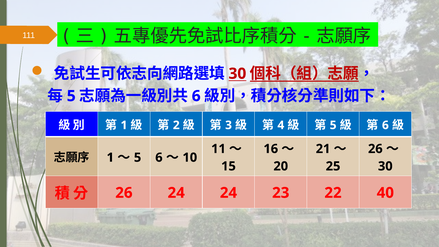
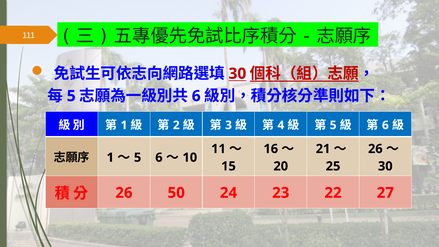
26 24: 24 -> 50
40: 40 -> 27
